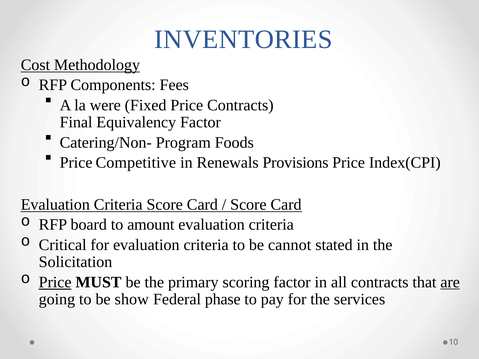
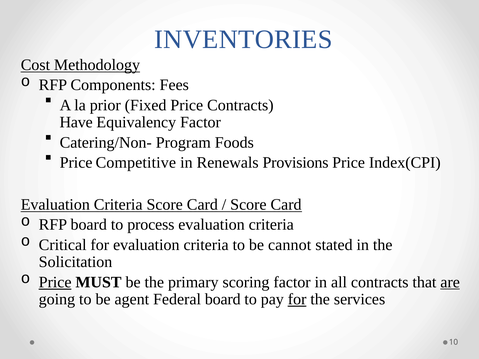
were: were -> prior
Final: Final -> Have
amount: amount -> process
show: show -> agent
Federal phase: phase -> board
for at (297, 300) underline: none -> present
